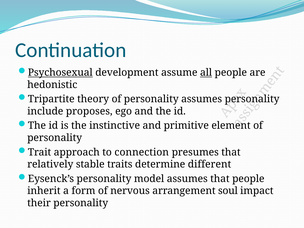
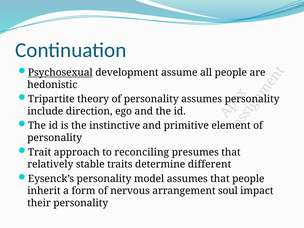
all underline: present -> none
proposes: proposes -> direction
connection: connection -> reconciling
